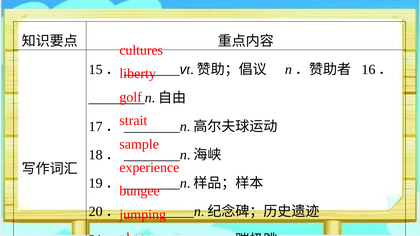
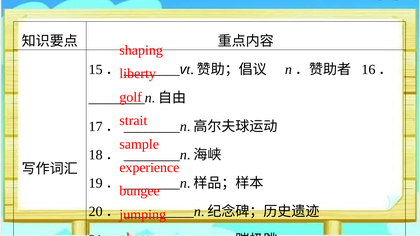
cultures: cultures -> shaping
